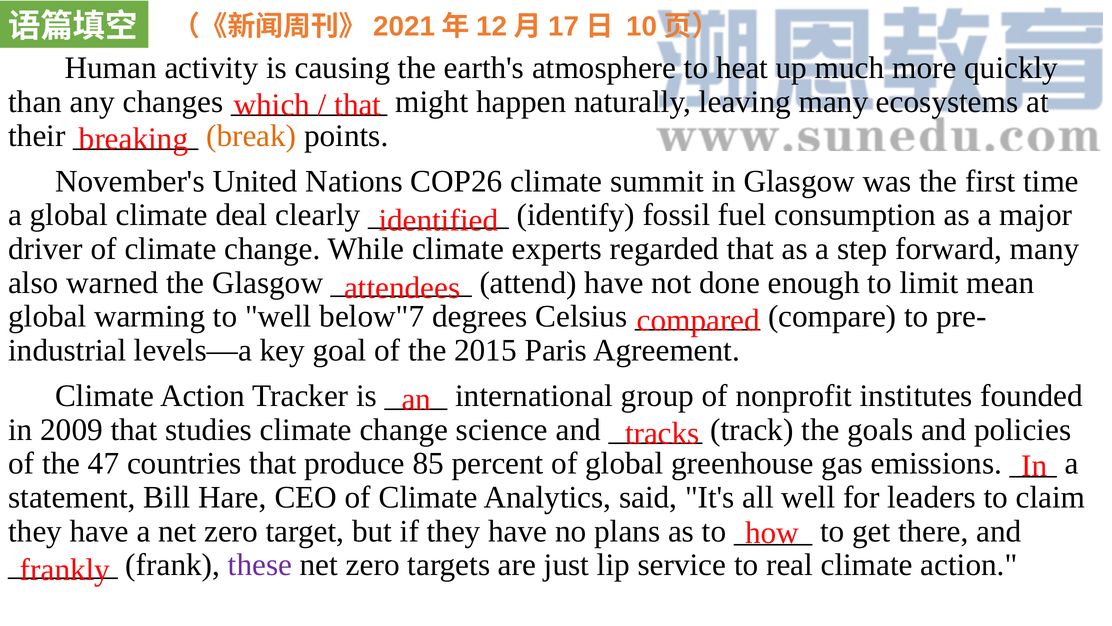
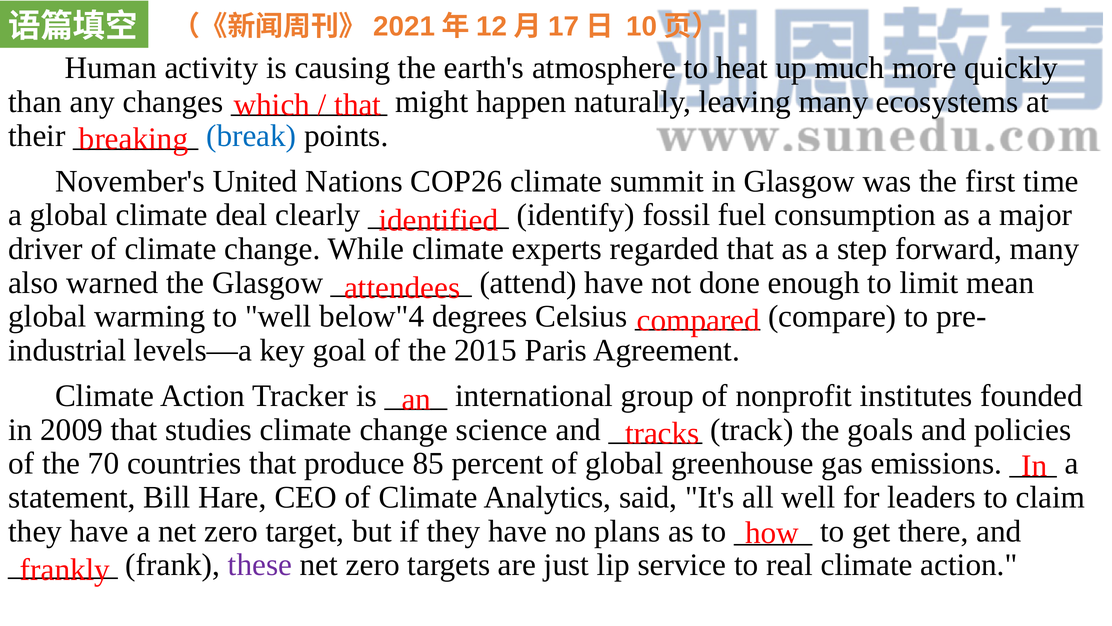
break colour: orange -> blue
below"7: below"7 -> below"4
47: 47 -> 70
